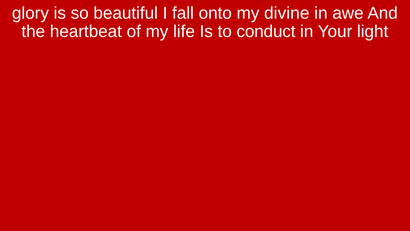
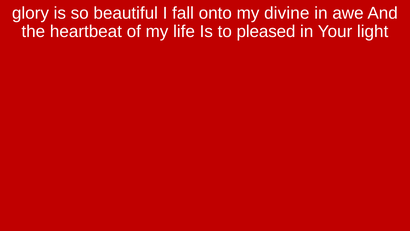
conduct: conduct -> pleased
